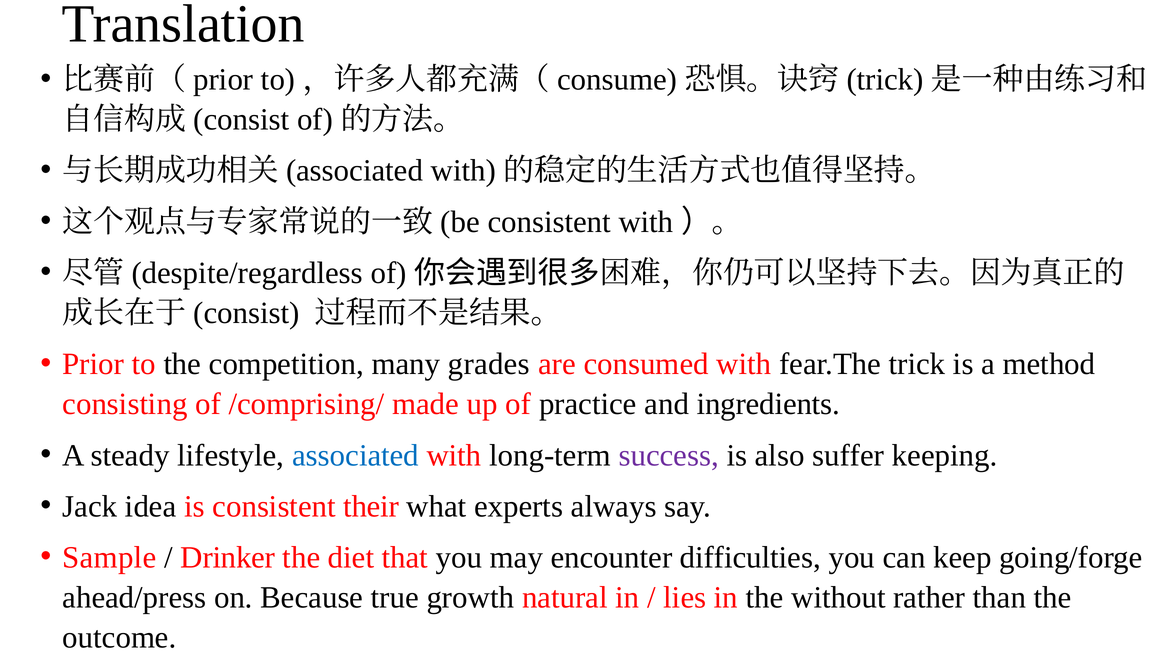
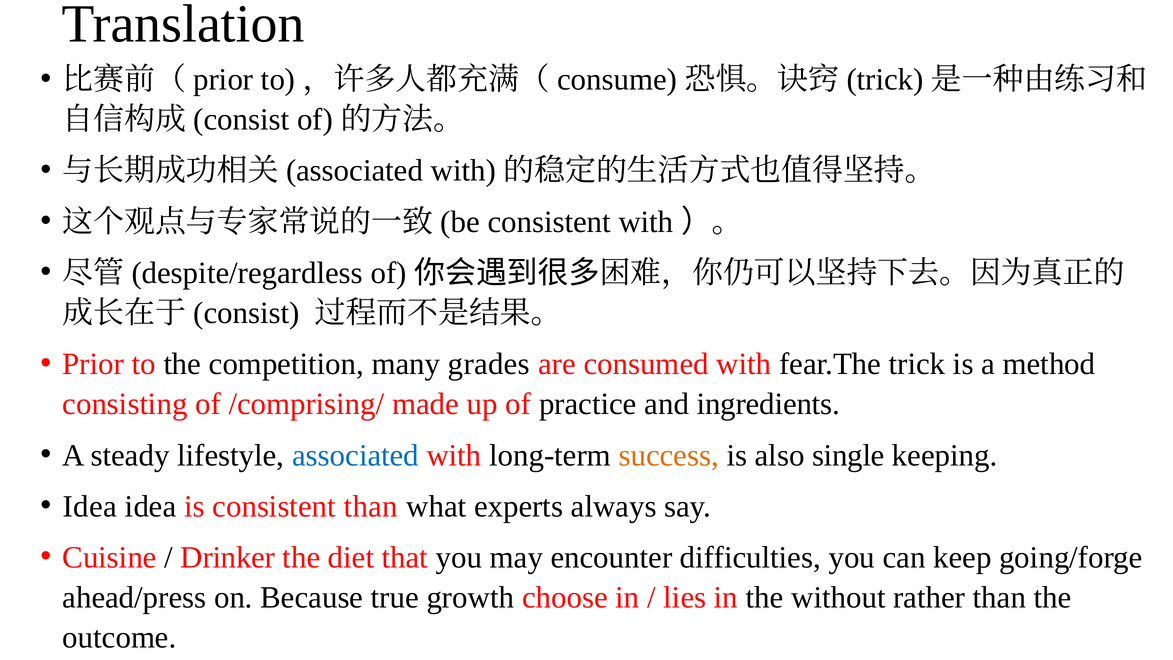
success colour: purple -> orange
suffer: suffer -> single
Jack at (90, 506): Jack -> Idea
consistent their: their -> than
Sample: Sample -> Cuisine
natural: natural -> choose
